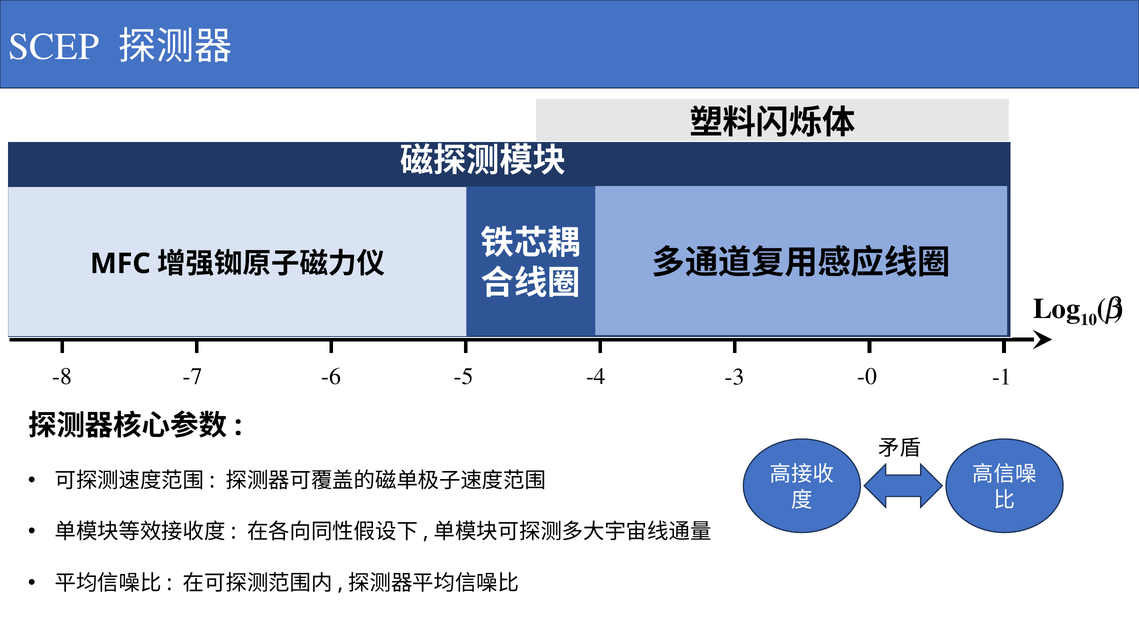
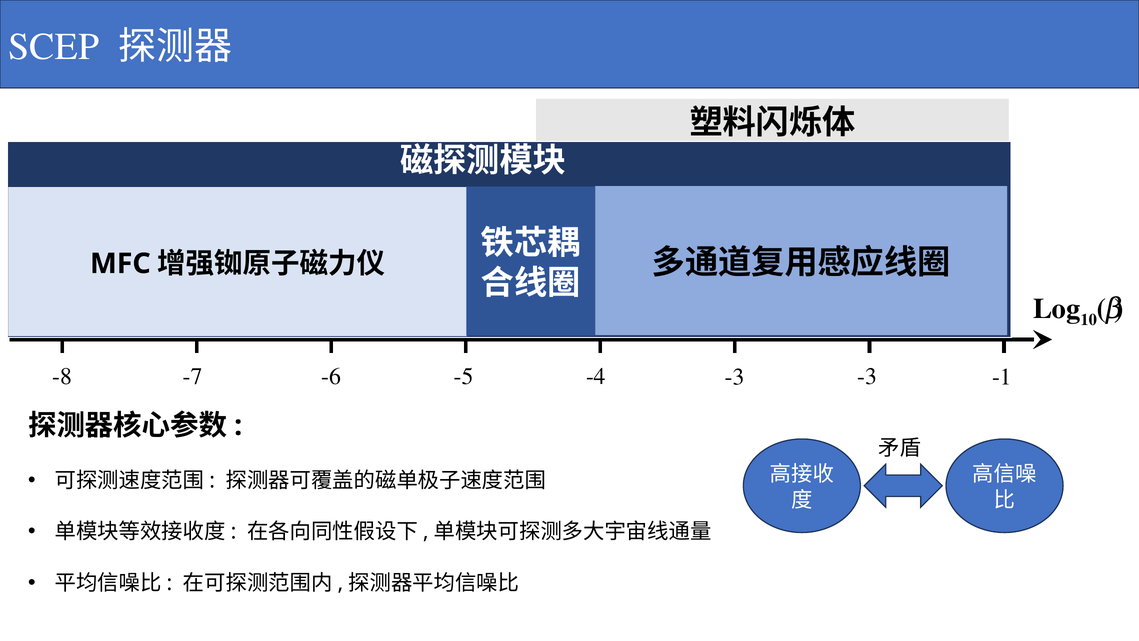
-3 -0: -0 -> -3
